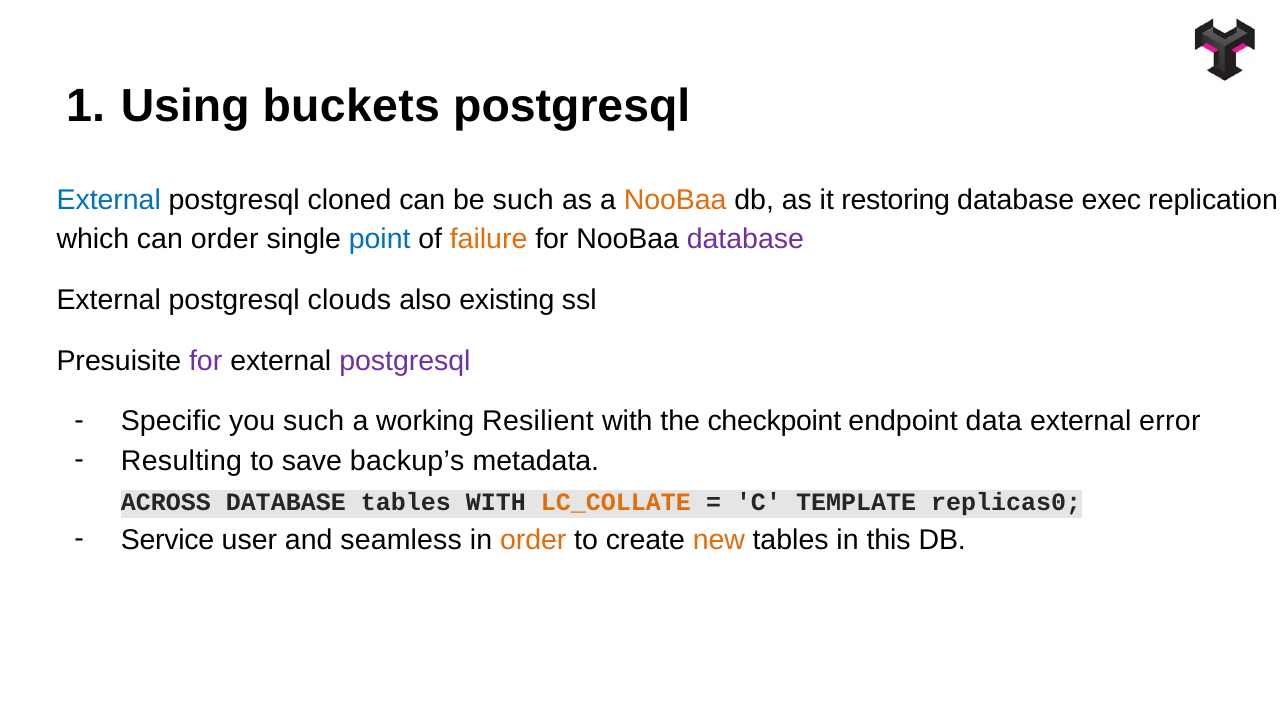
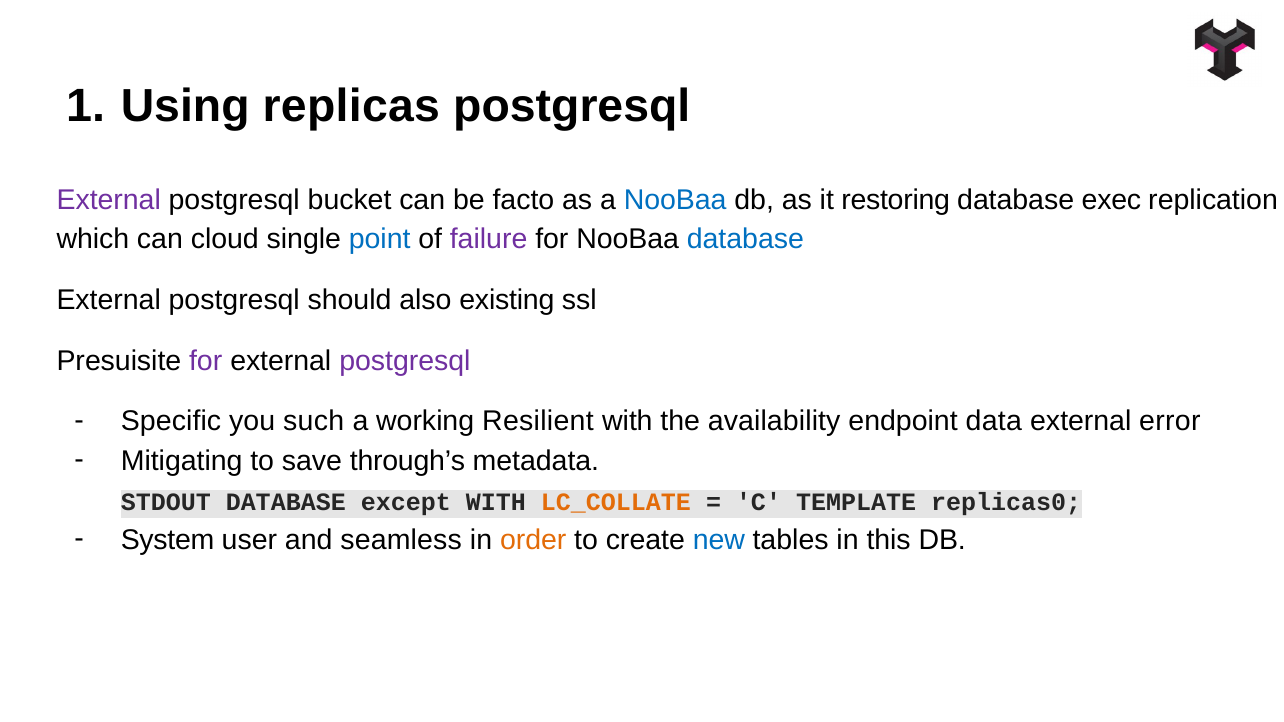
buckets: buckets -> replicas
External at (109, 200) colour: blue -> purple
cloned: cloned -> bucket
be such: such -> facto
NooBaa at (675, 200) colour: orange -> blue
can order: order -> cloud
failure colour: orange -> purple
database at (745, 240) colour: purple -> blue
clouds: clouds -> should
checkpoint: checkpoint -> availability
Resulting: Resulting -> Mitigating
backup’s: backup’s -> through’s
ACROSS: ACROSS -> STDOUT
DATABASE tables: tables -> except
Service: Service -> System
new colour: orange -> blue
